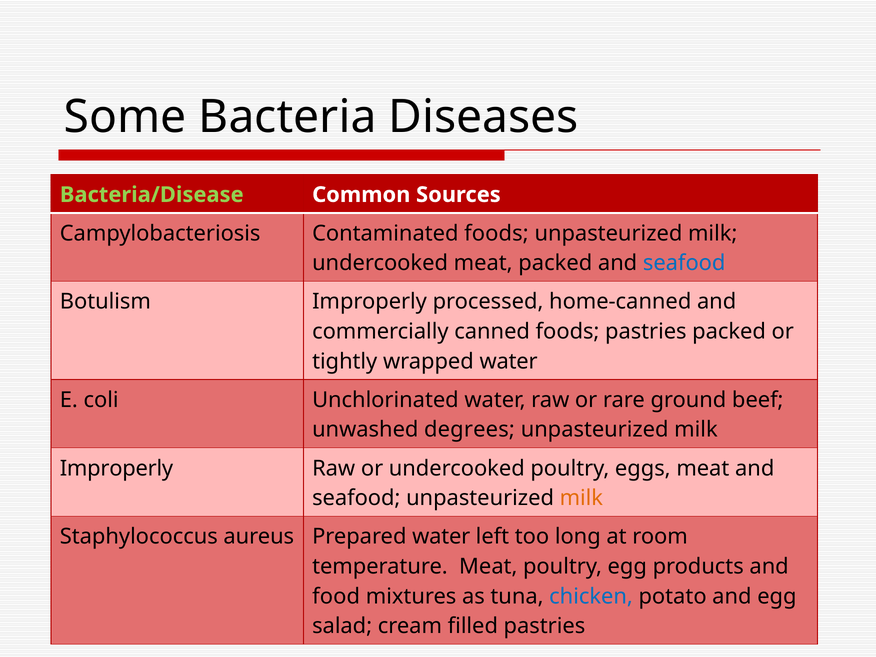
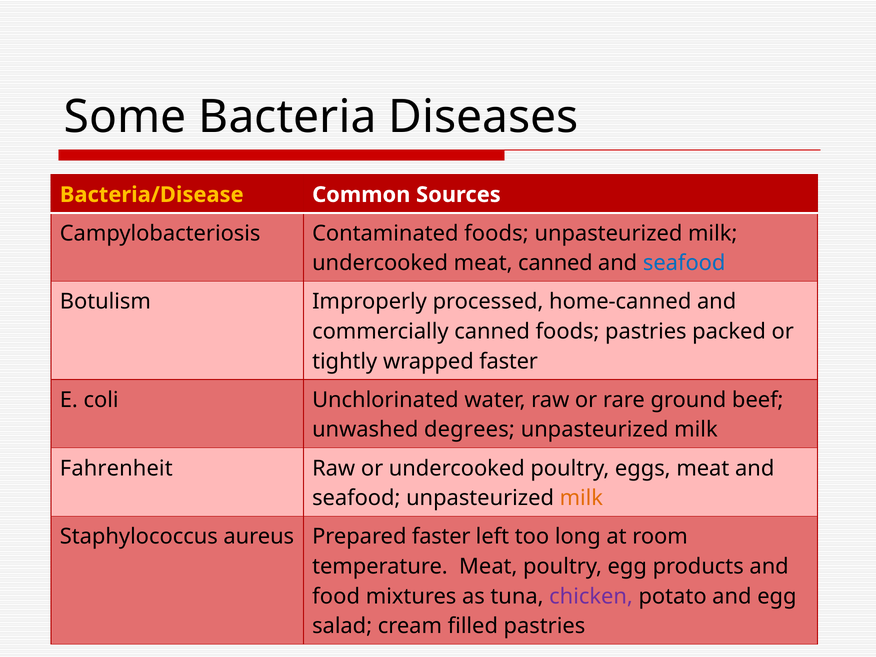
Bacteria/Disease colour: light green -> yellow
meat packed: packed -> canned
wrapped water: water -> faster
Improperly at (116, 468): Improperly -> Fahrenheit
Prepared water: water -> faster
chicken colour: blue -> purple
